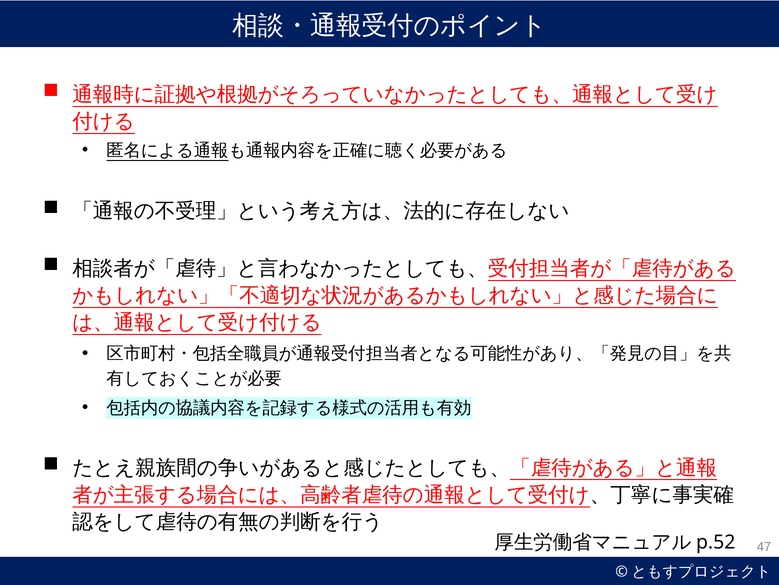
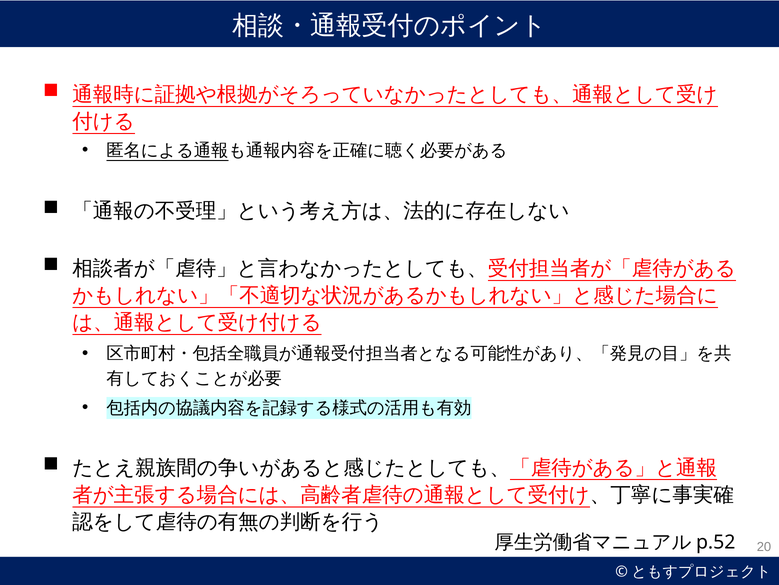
47: 47 -> 20
